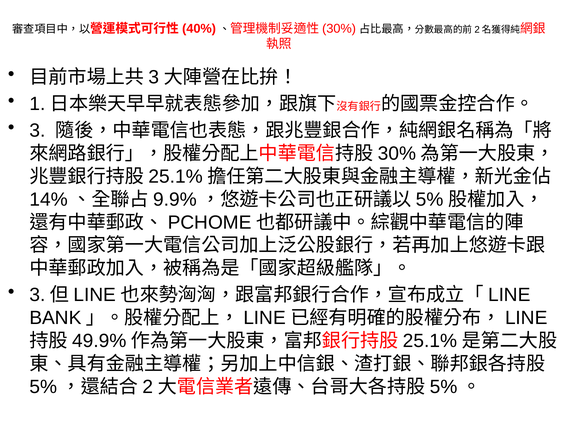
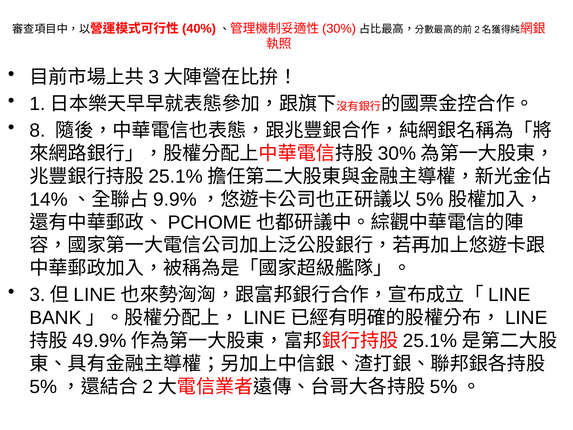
3: 3 -> 8
